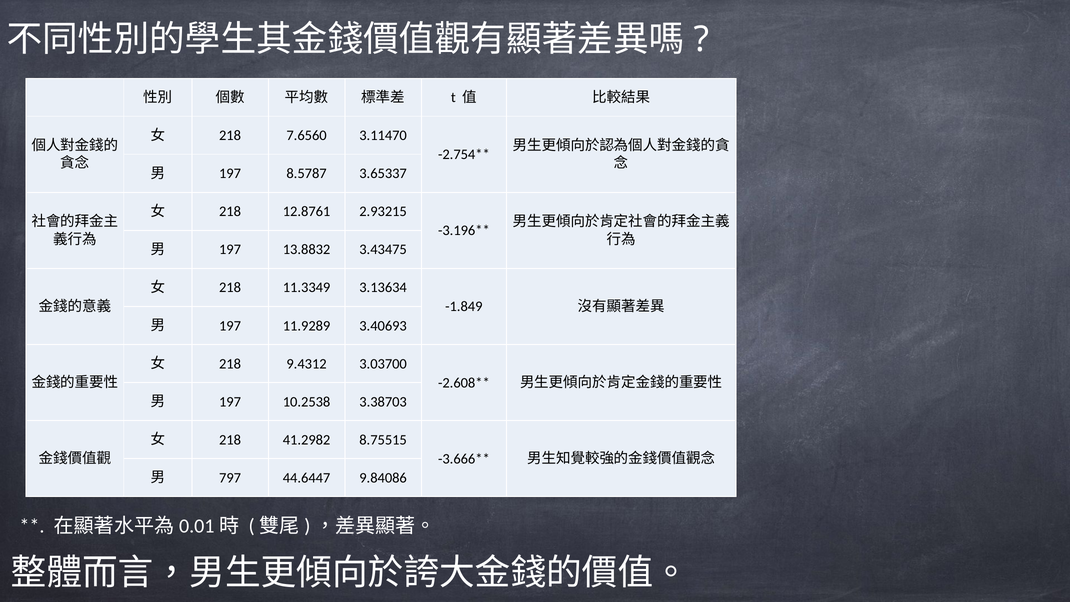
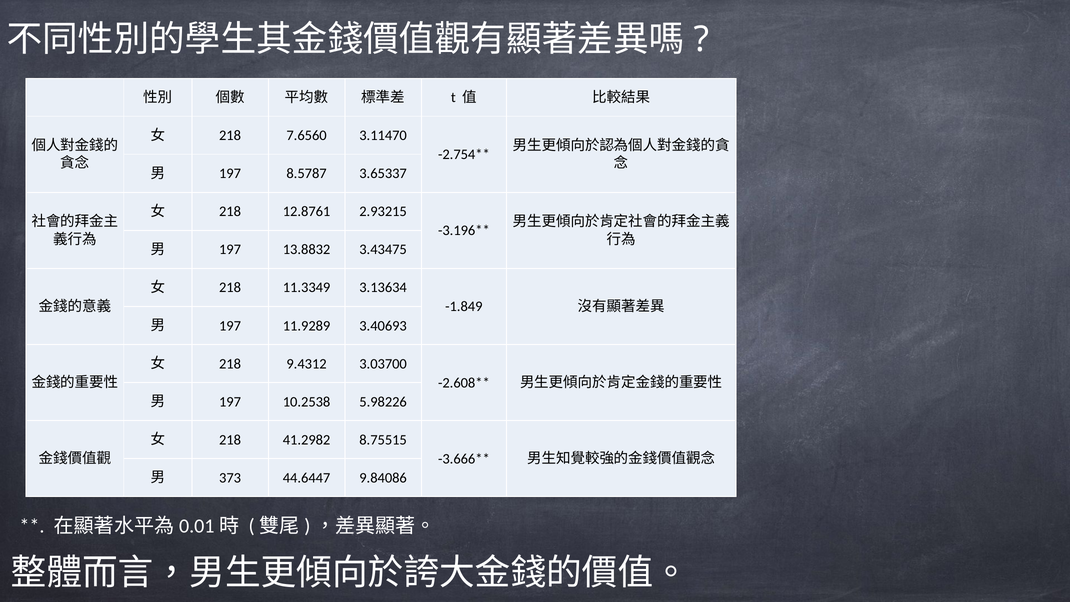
3.38703: 3.38703 -> 5.98226
797: 797 -> 373
